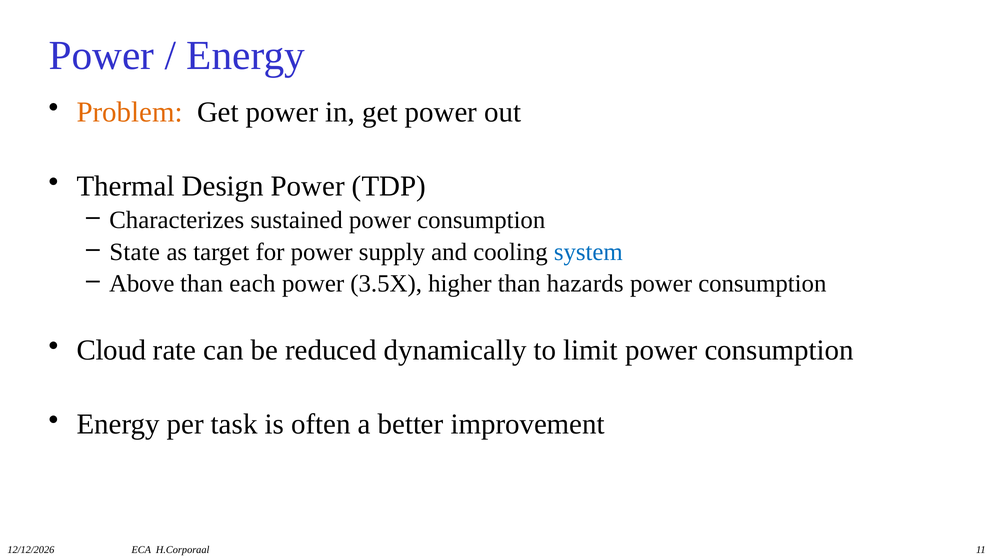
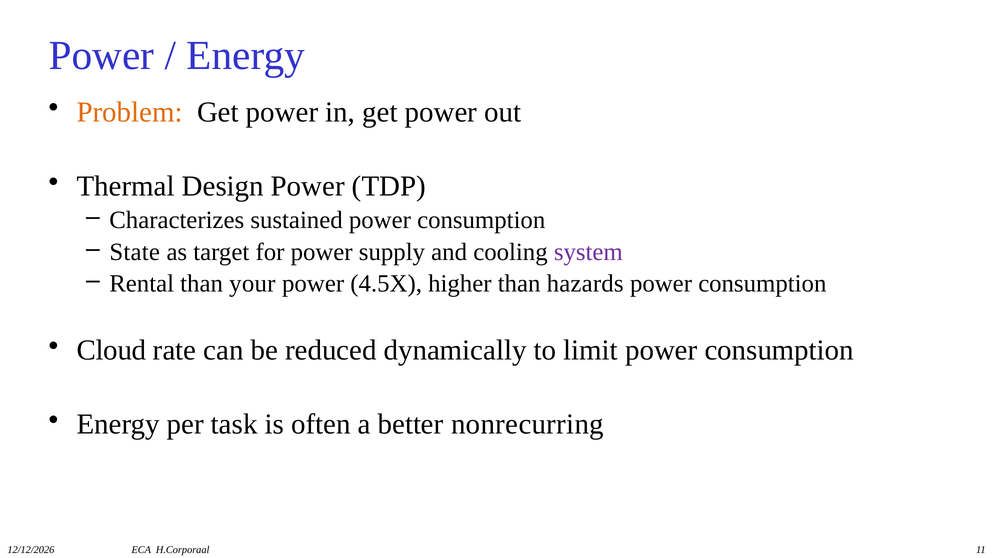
system colour: blue -> purple
Above: Above -> Rental
each: each -> your
3.5X: 3.5X -> 4.5X
improvement: improvement -> nonrecurring
